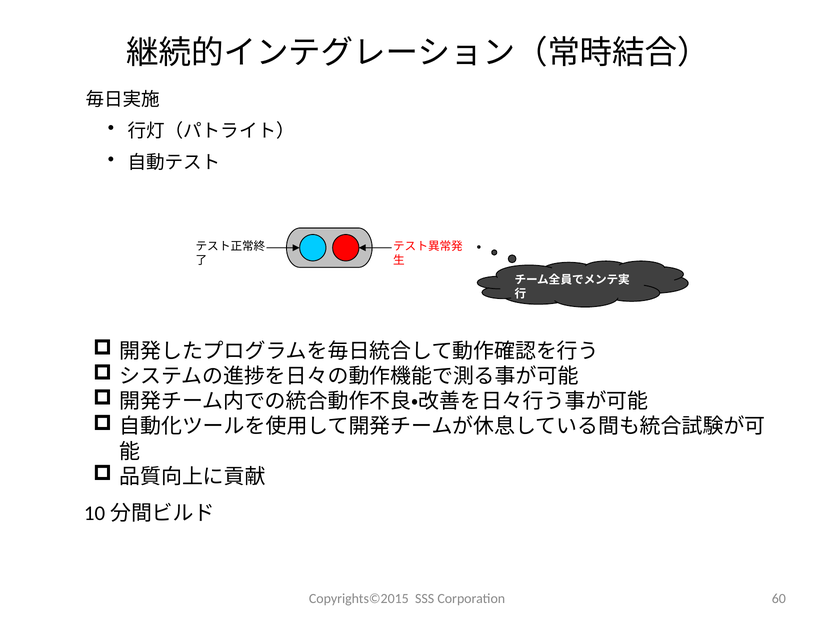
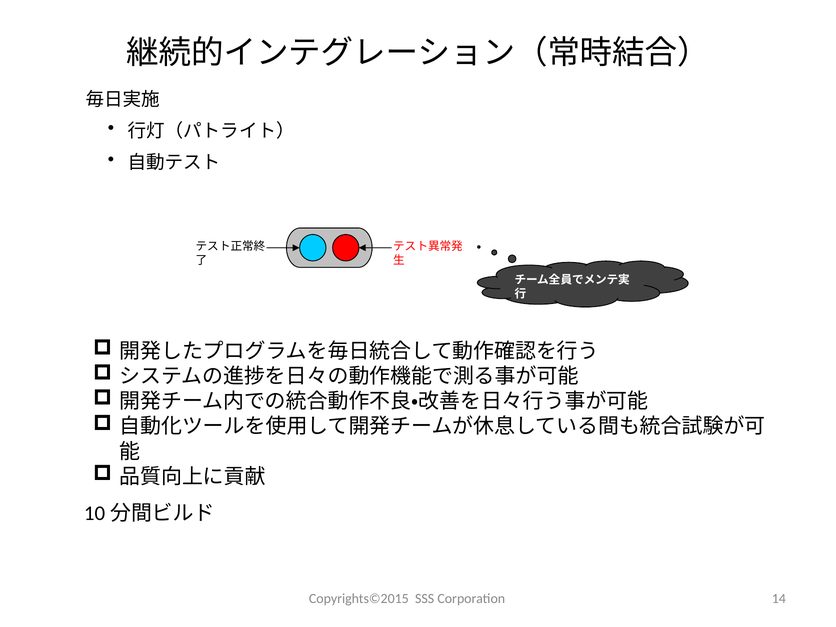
60: 60 -> 14
